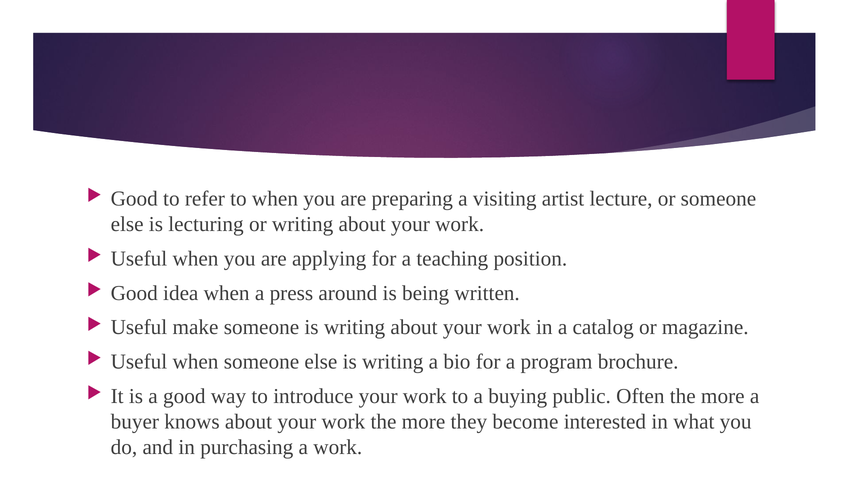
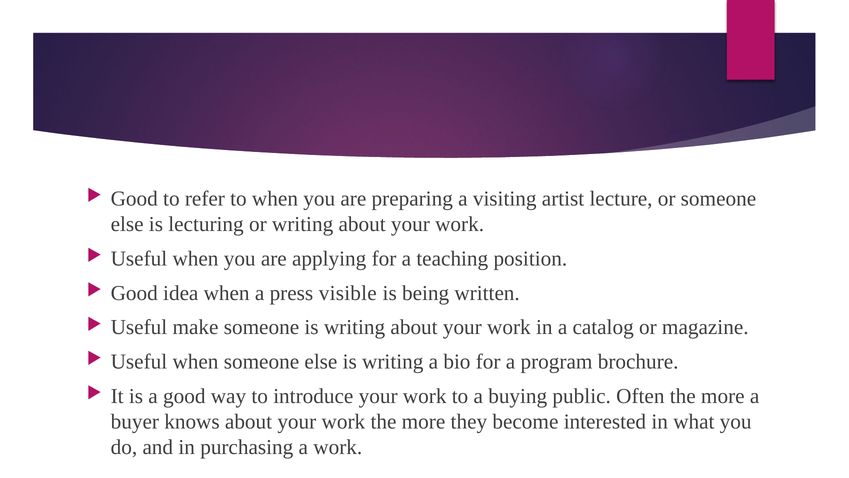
around: around -> visible
